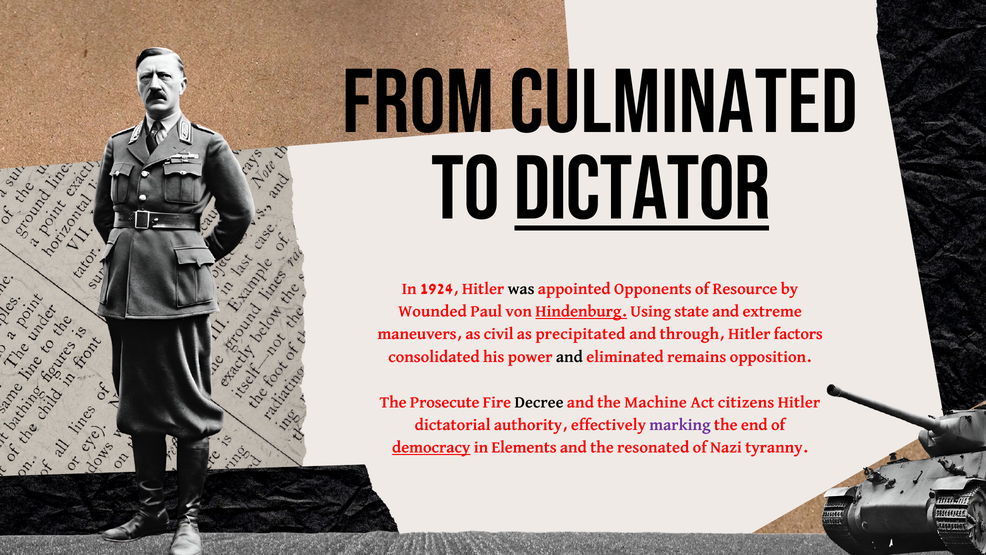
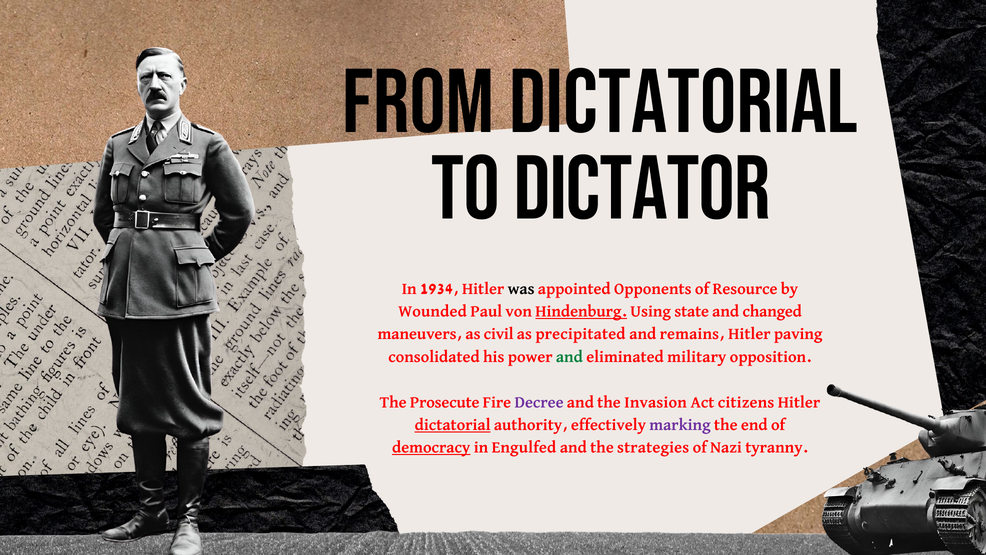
From Culminated: Culminated -> Dictatorial
Dictator underline: present -> none
1924: 1924 -> 1934
extreme: extreme -> changed
through: through -> remains
factors: factors -> paving
and at (569, 357) colour: black -> green
remains: remains -> military
Decree colour: black -> purple
Machine: Machine -> Invasion
dictatorial at (453, 425) underline: none -> present
Elements: Elements -> Engulfed
resonated: resonated -> strategies
